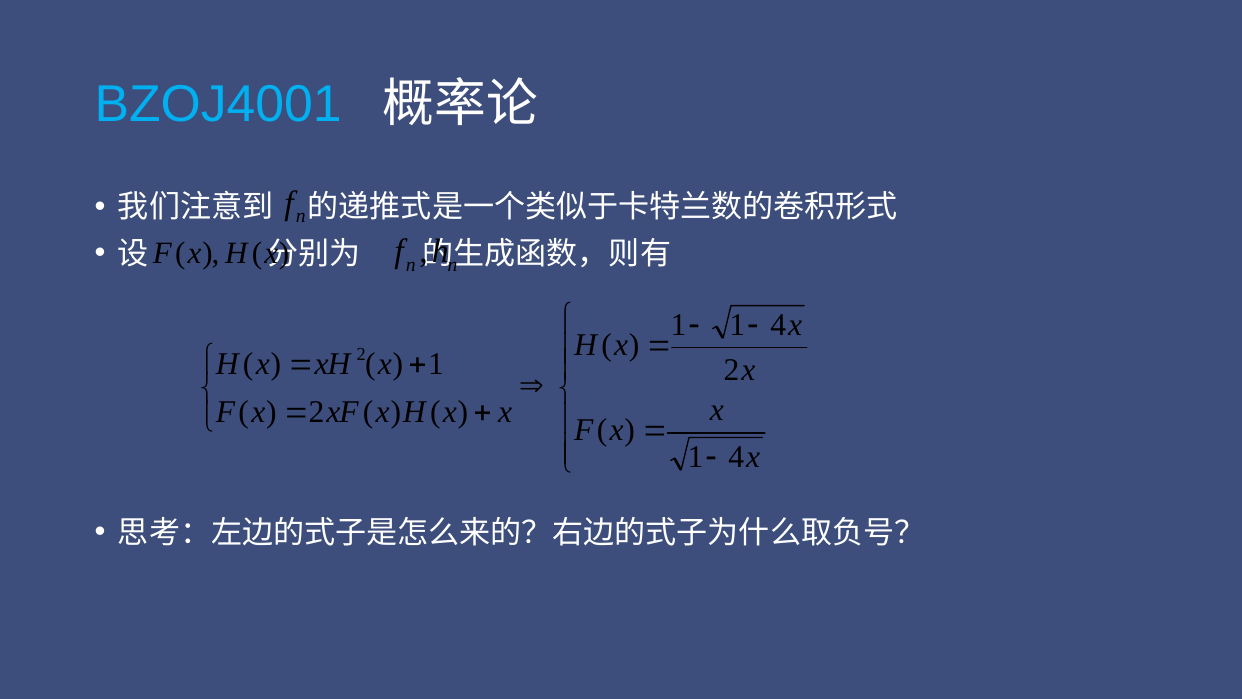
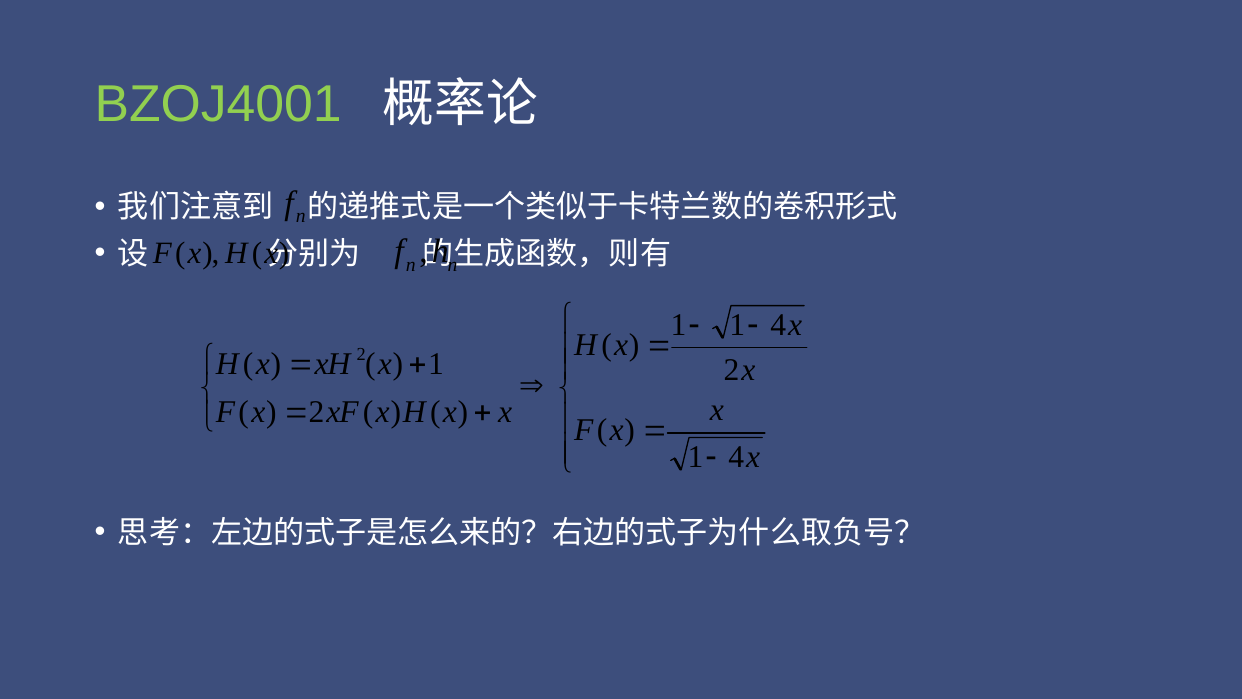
BZOJ4001 colour: light blue -> light green
